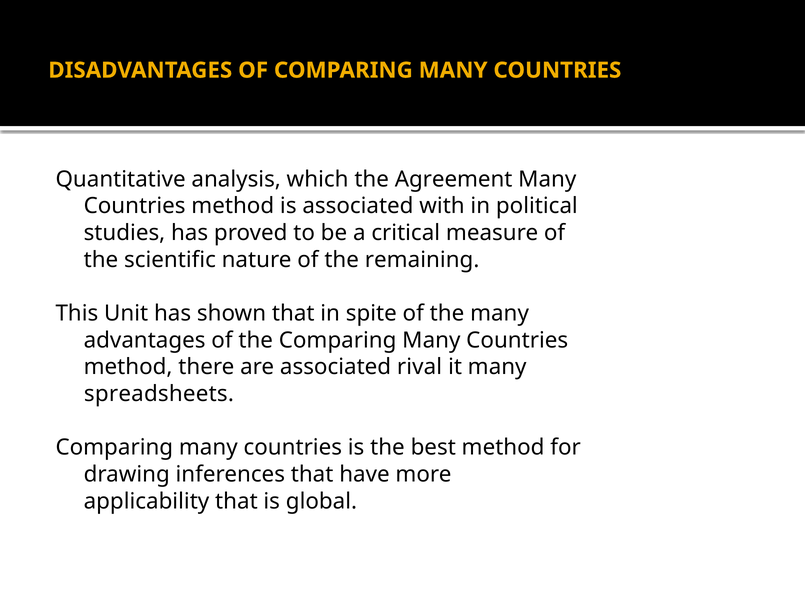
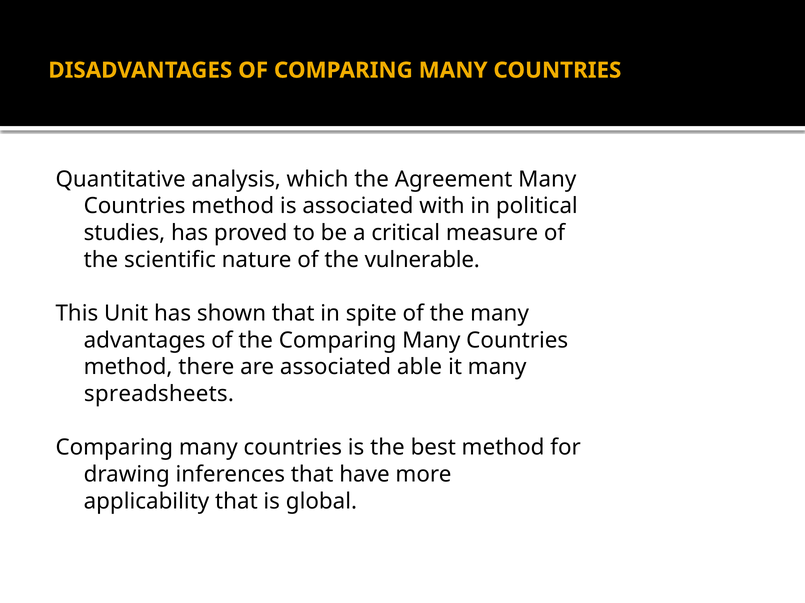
remaining: remaining -> vulnerable
rival: rival -> able
